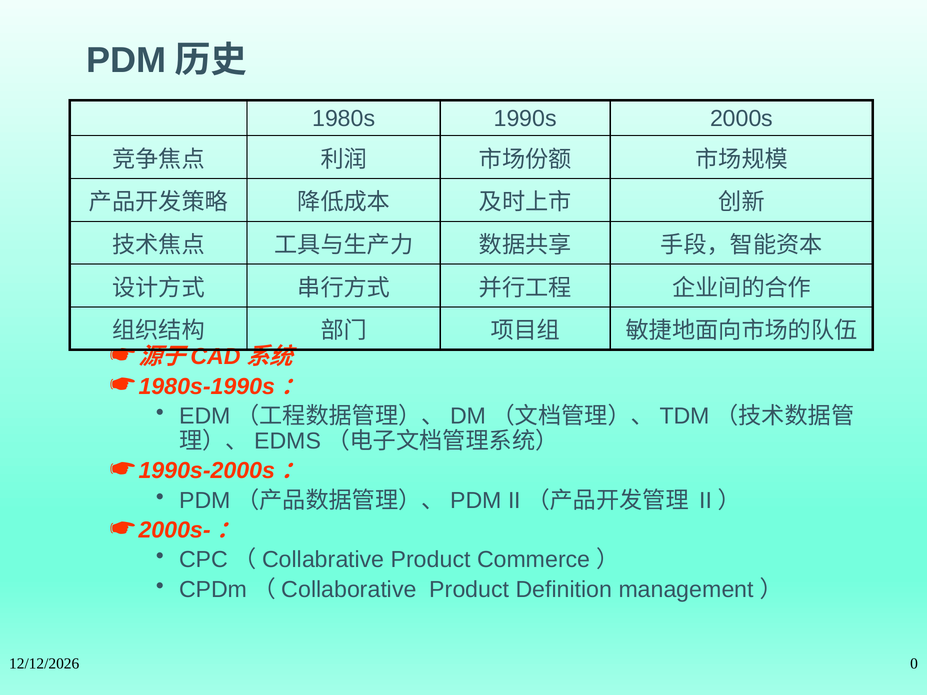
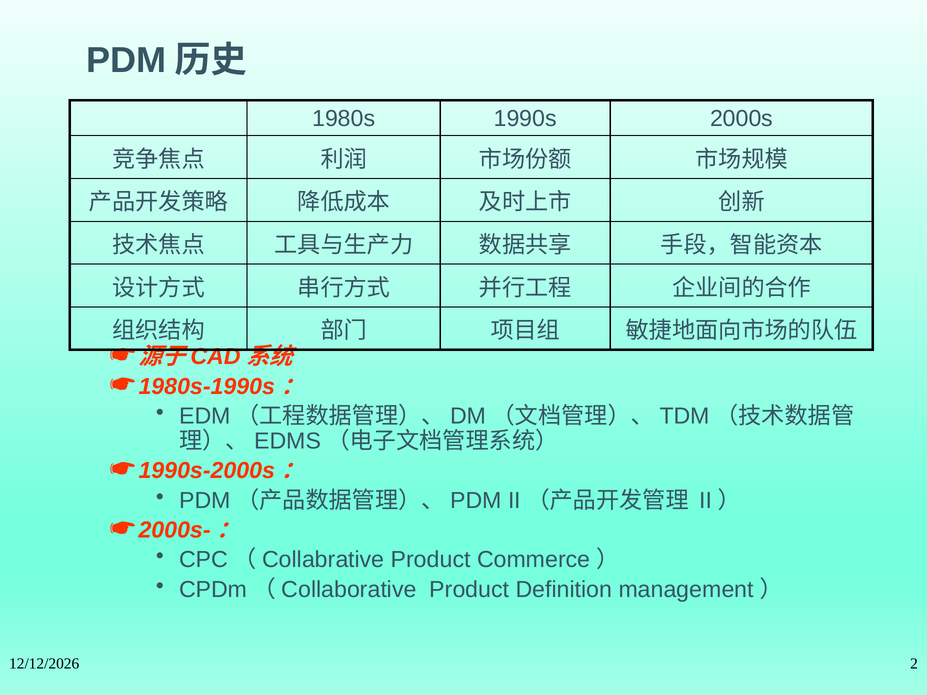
0: 0 -> 2
